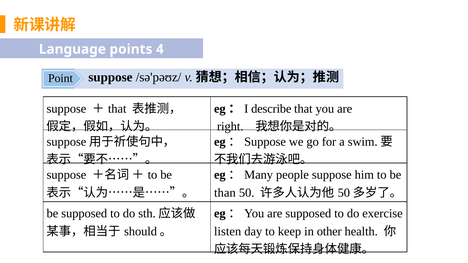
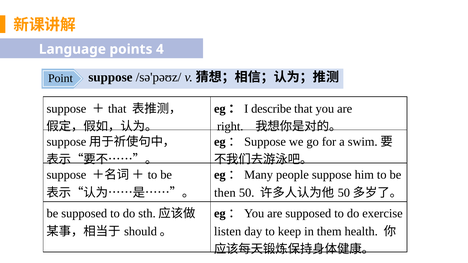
than: than -> then
other: other -> them
